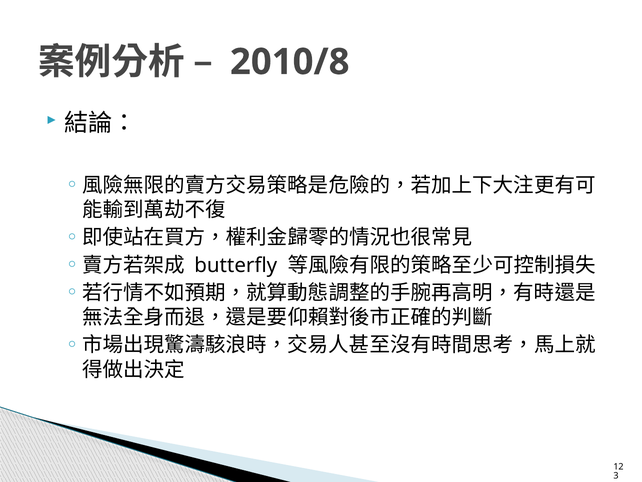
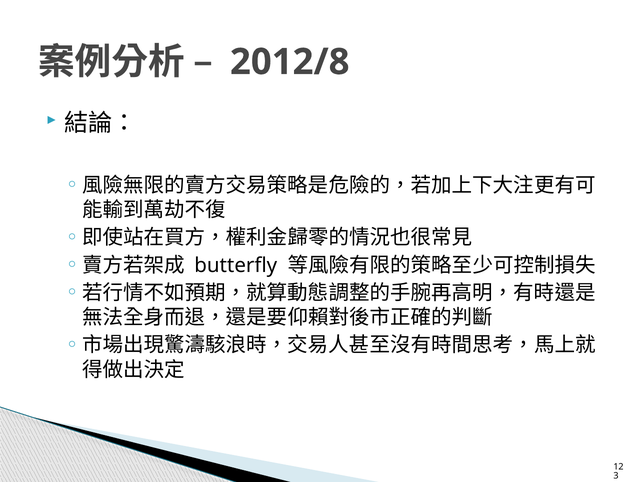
2010/8: 2010/8 -> 2012/8
